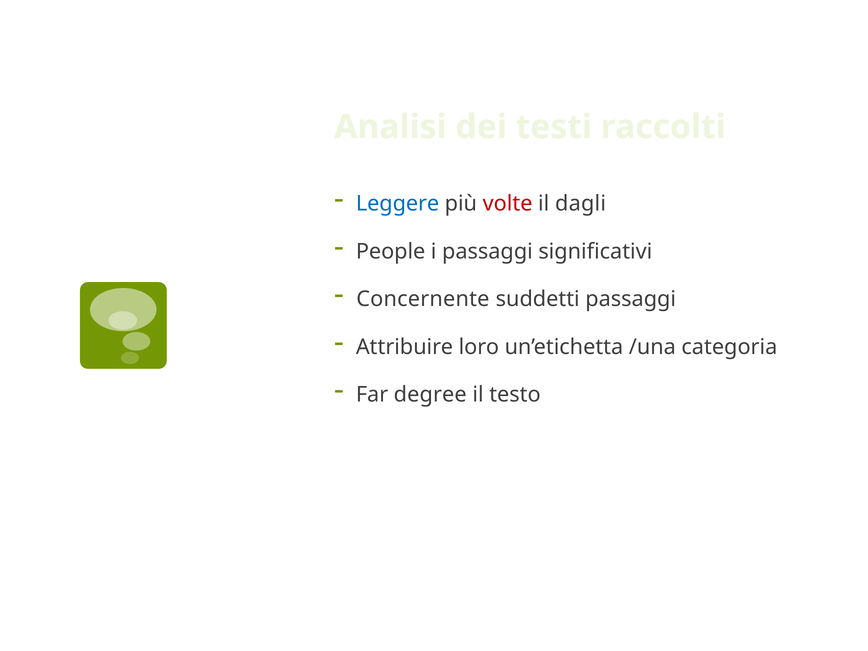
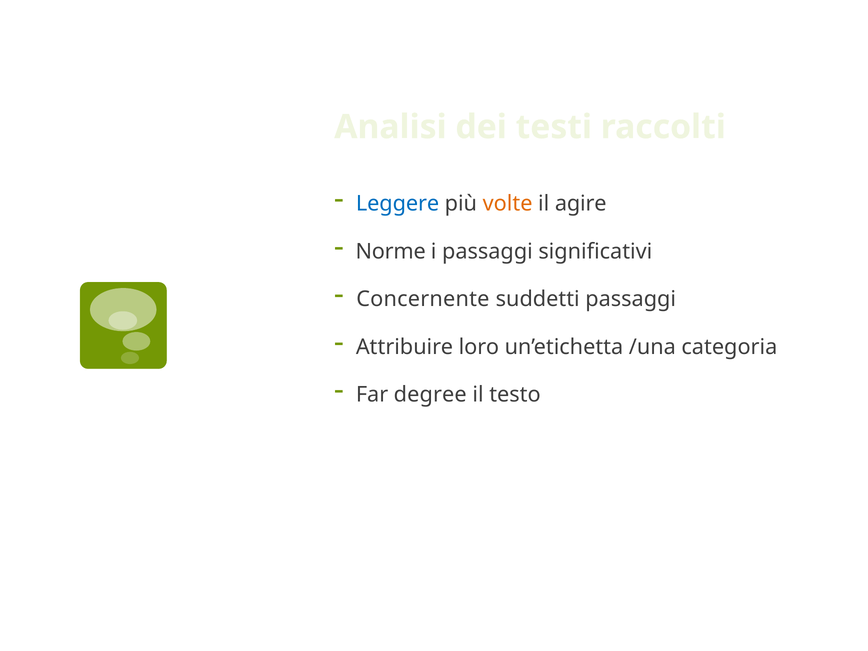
volte colour: red -> orange
dagli: dagli -> agire
People: People -> Norme
